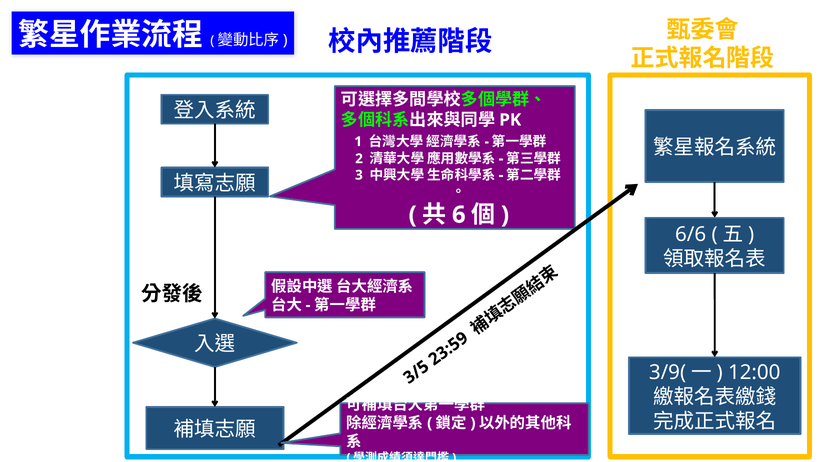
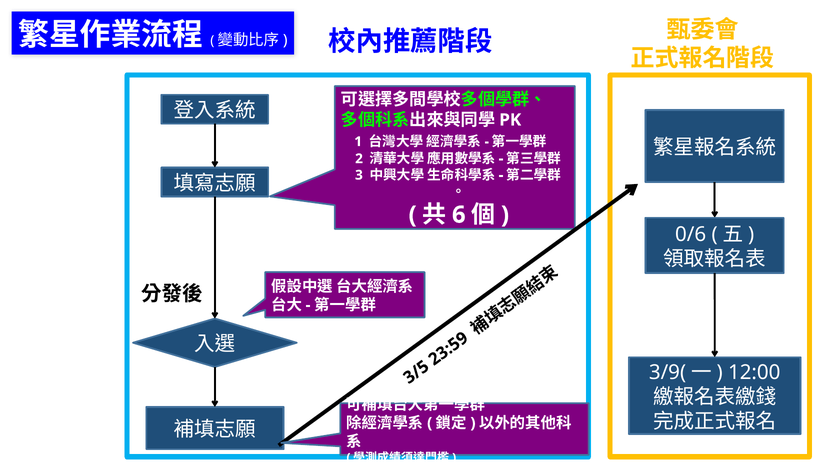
6/6: 6/6 -> 0/6
